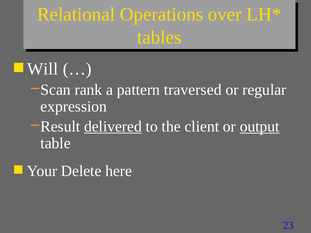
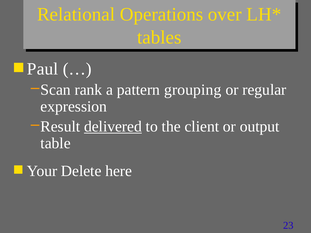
Will: Will -> Paul
traversed: traversed -> grouping
output underline: present -> none
